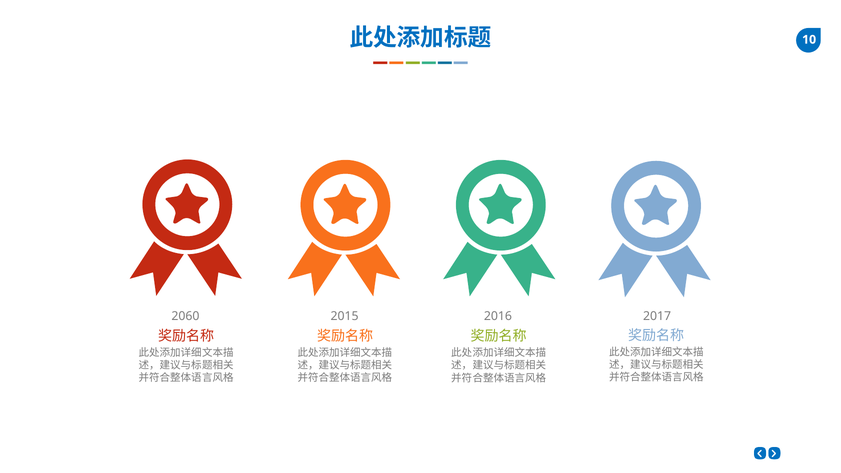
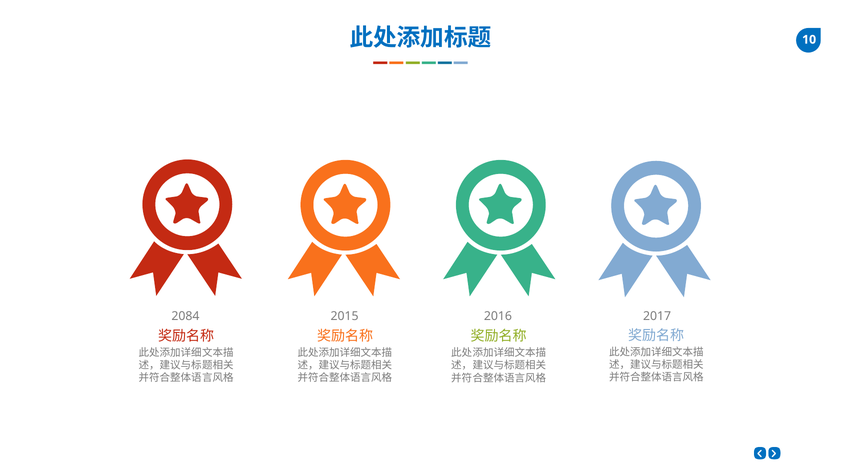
2060: 2060 -> 2084
